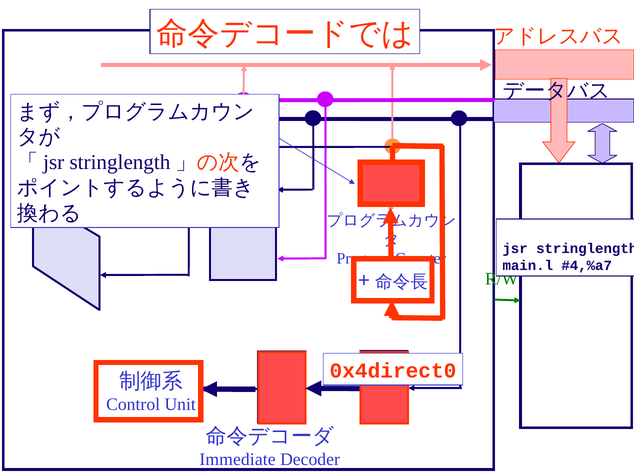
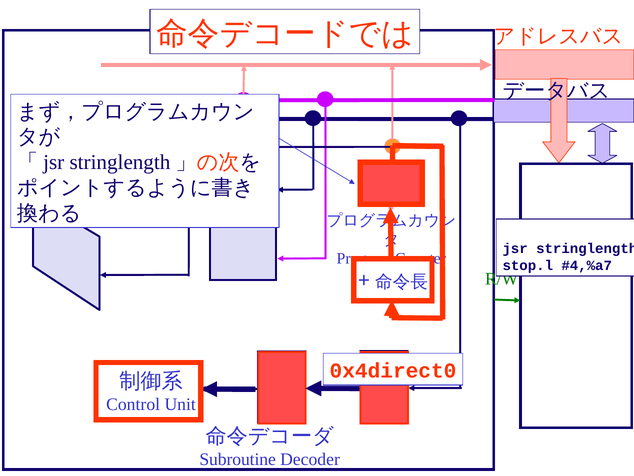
main.l: main.l -> stop.l
Immediate: Immediate -> Subroutine
